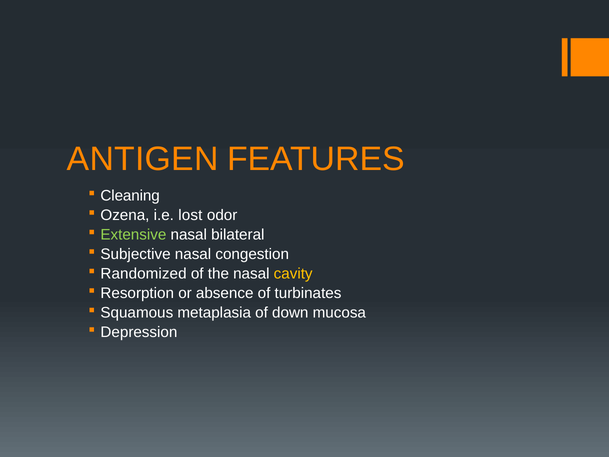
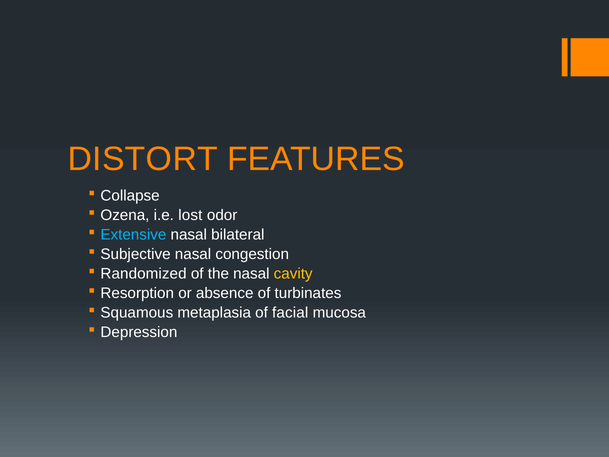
ANTIGEN: ANTIGEN -> DISTORT
Cleaning: Cleaning -> Collapse
Extensive colour: light green -> light blue
down: down -> facial
